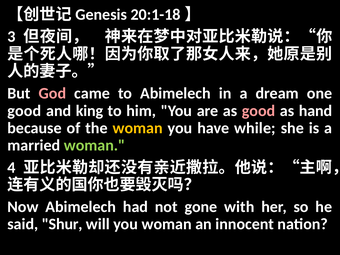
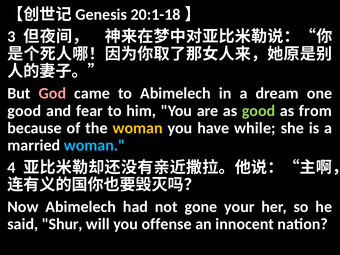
king: king -> fear
good at (259, 111) colour: pink -> light green
hand: hand -> from
woman at (95, 145) colour: light green -> light blue
with: with -> your
you woman: woman -> offense
